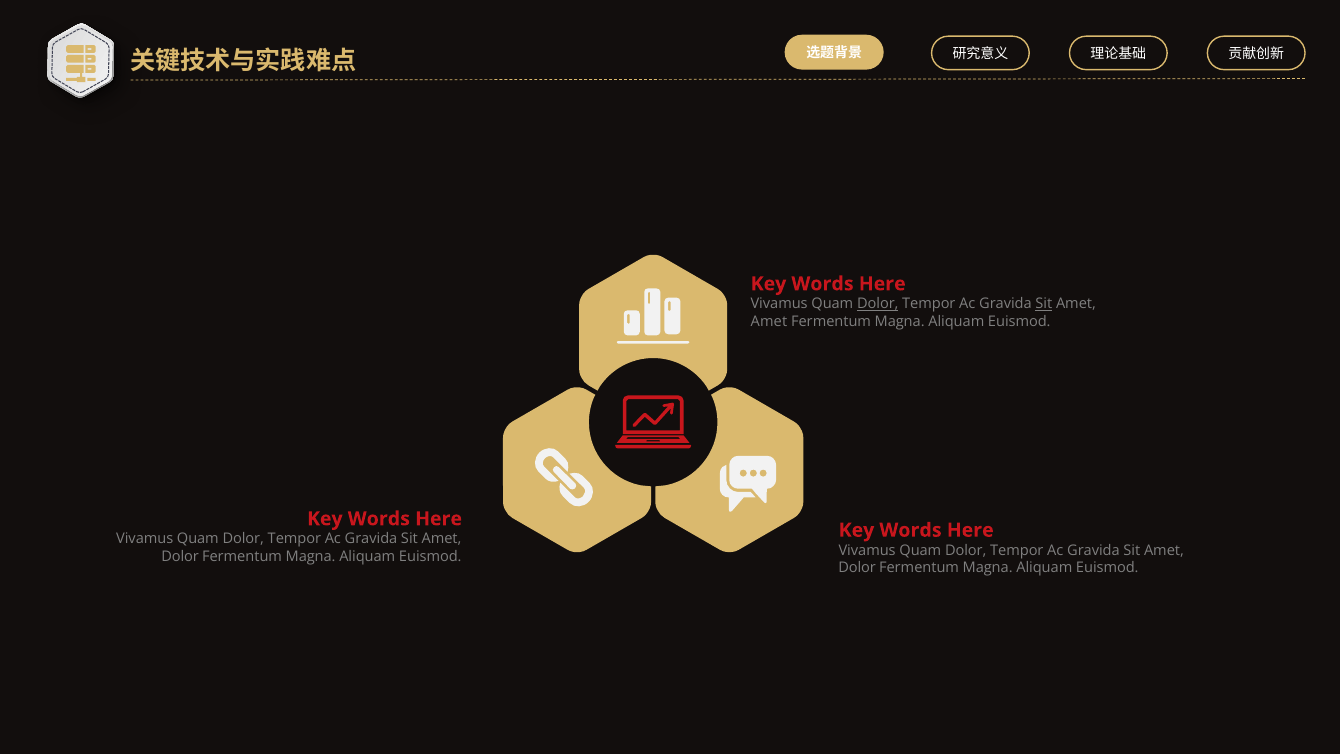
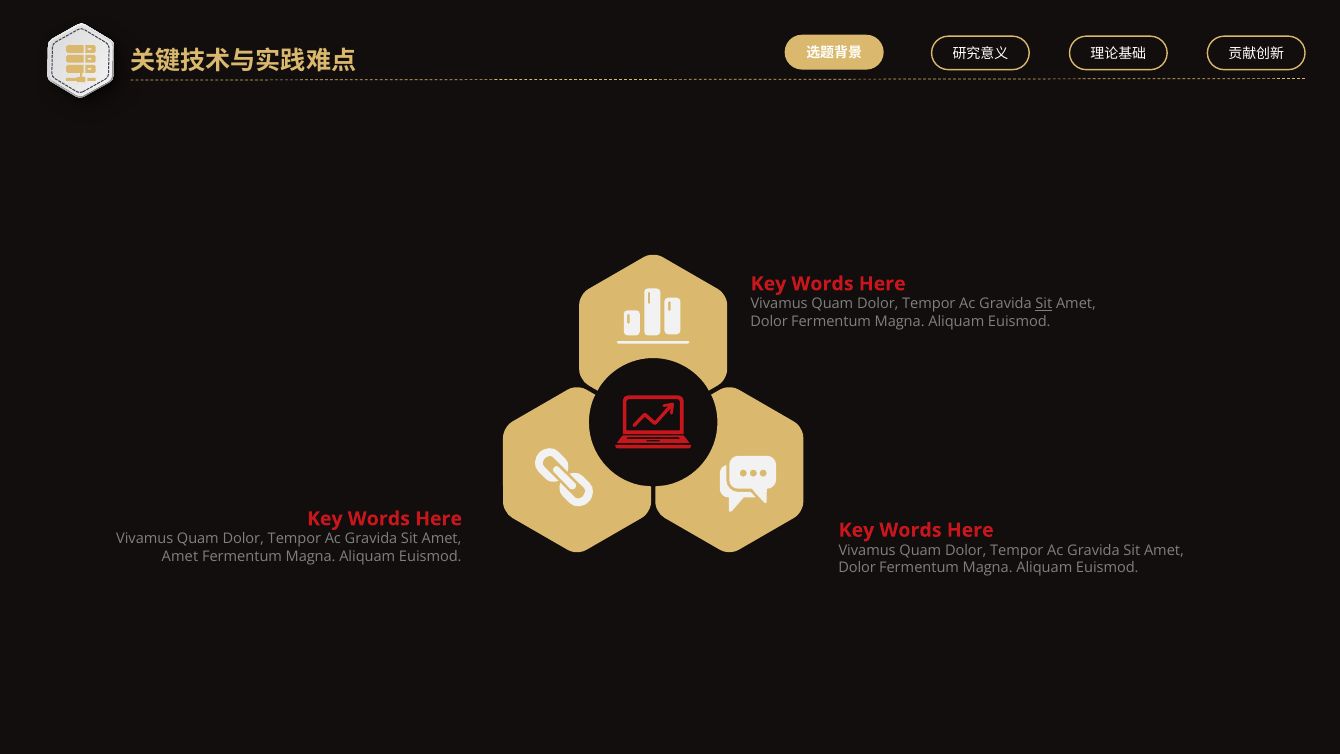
Dolor at (878, 304) underline: present -> none
Amet at (769, 322): Amet -> Dolor
Dolor at (180, 556): Dolor -> Amet
